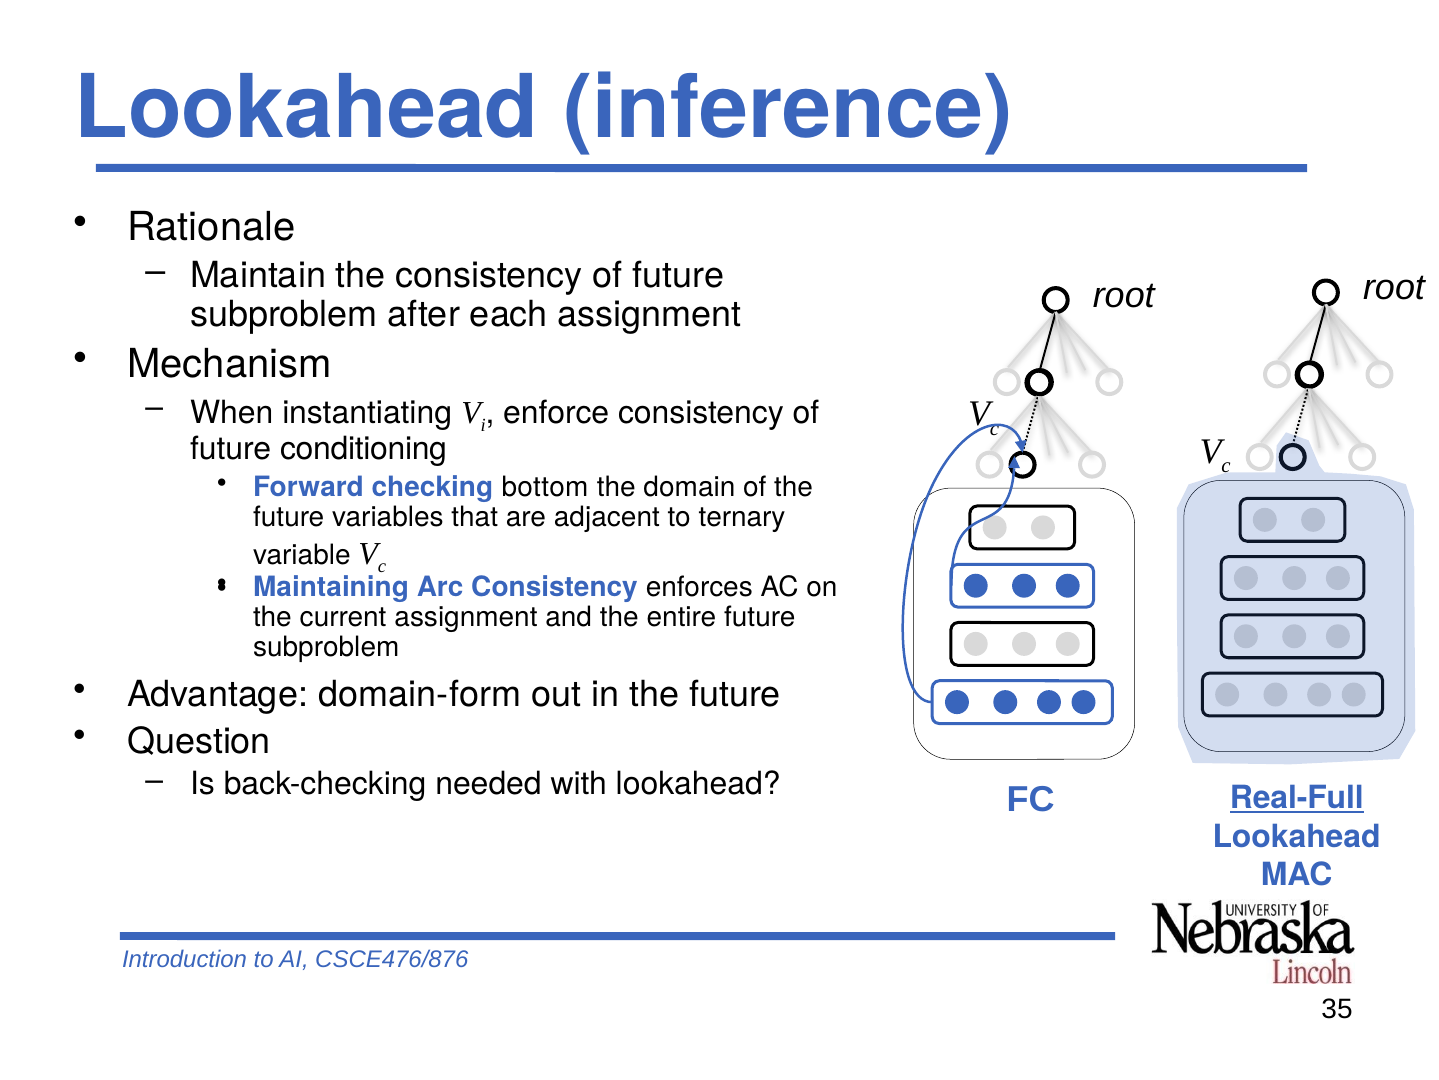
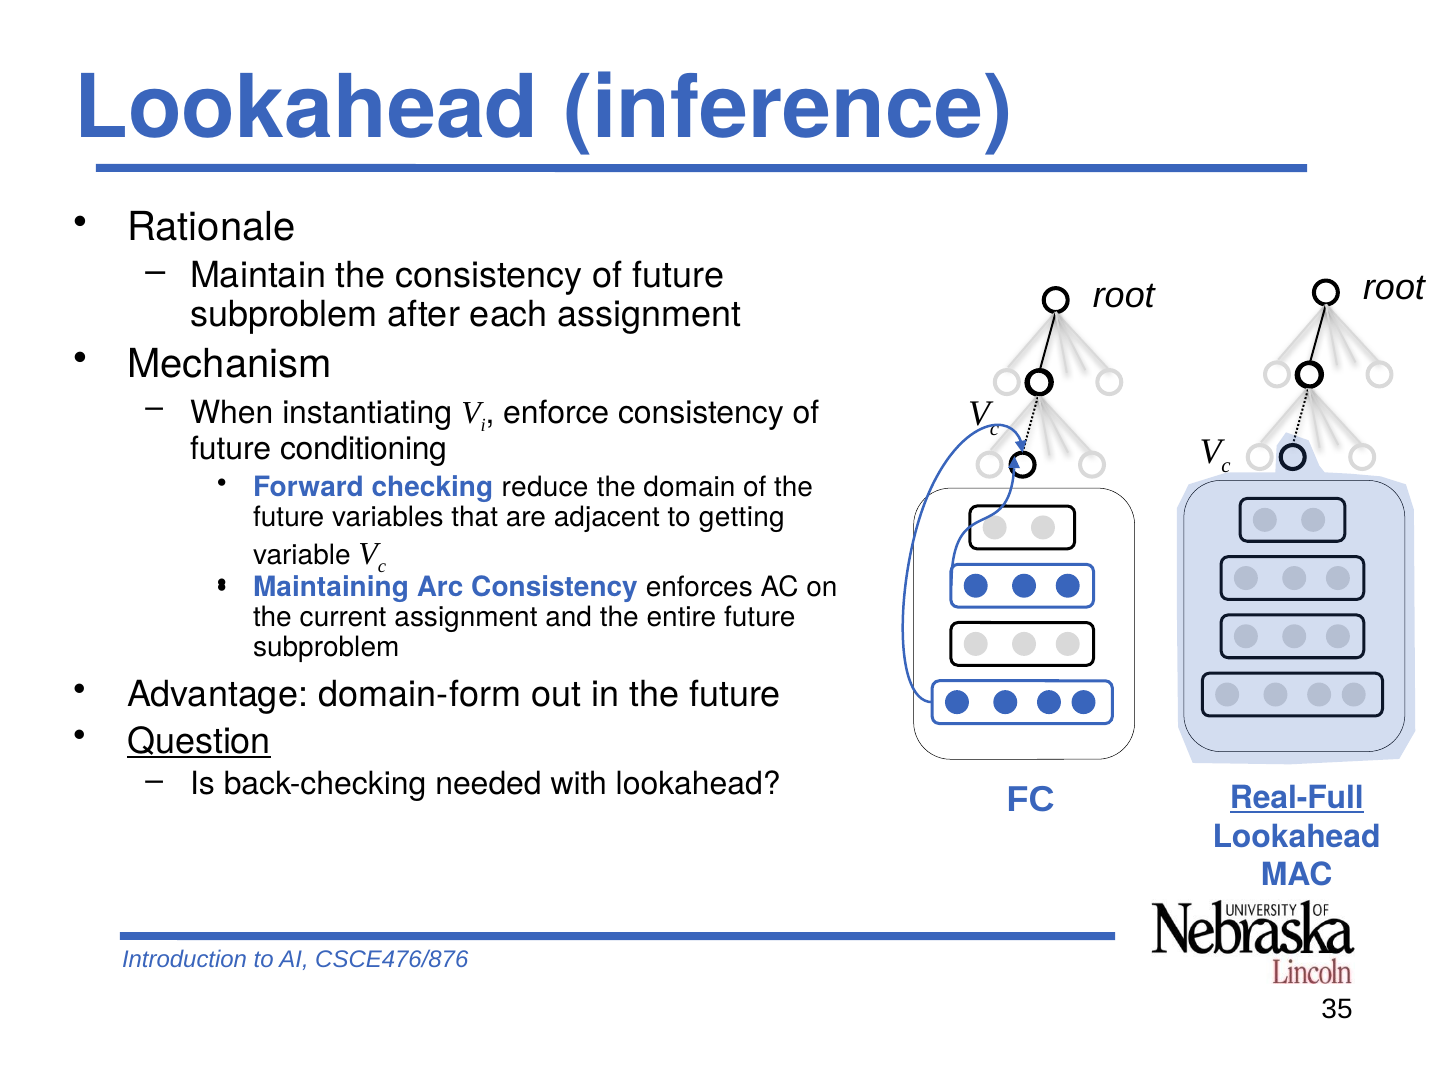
bottom: bottom -> reduce
ternary: ternary -> getting
Question underline: none -> present
